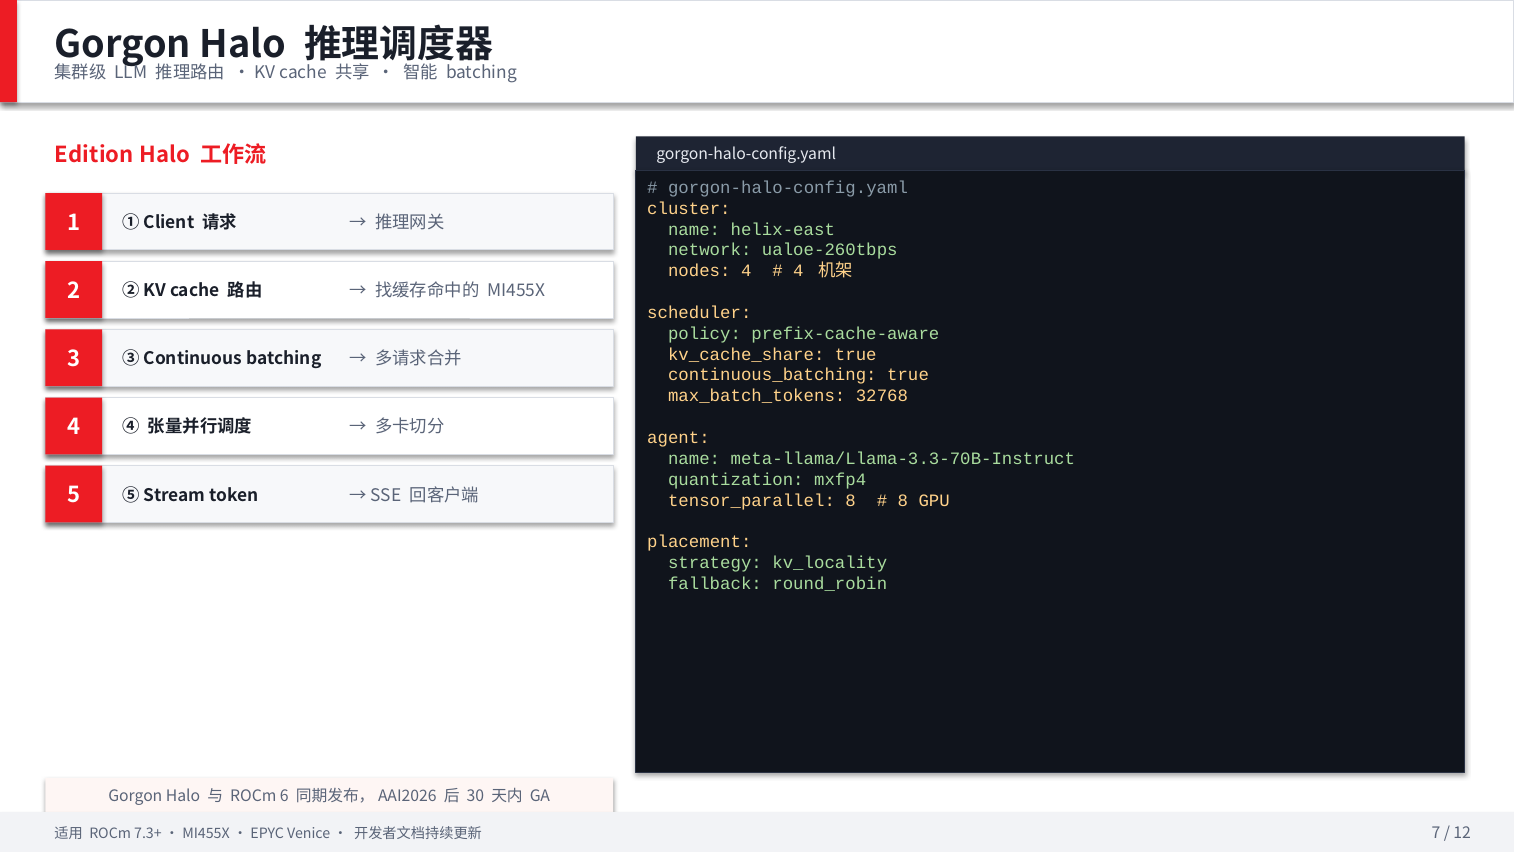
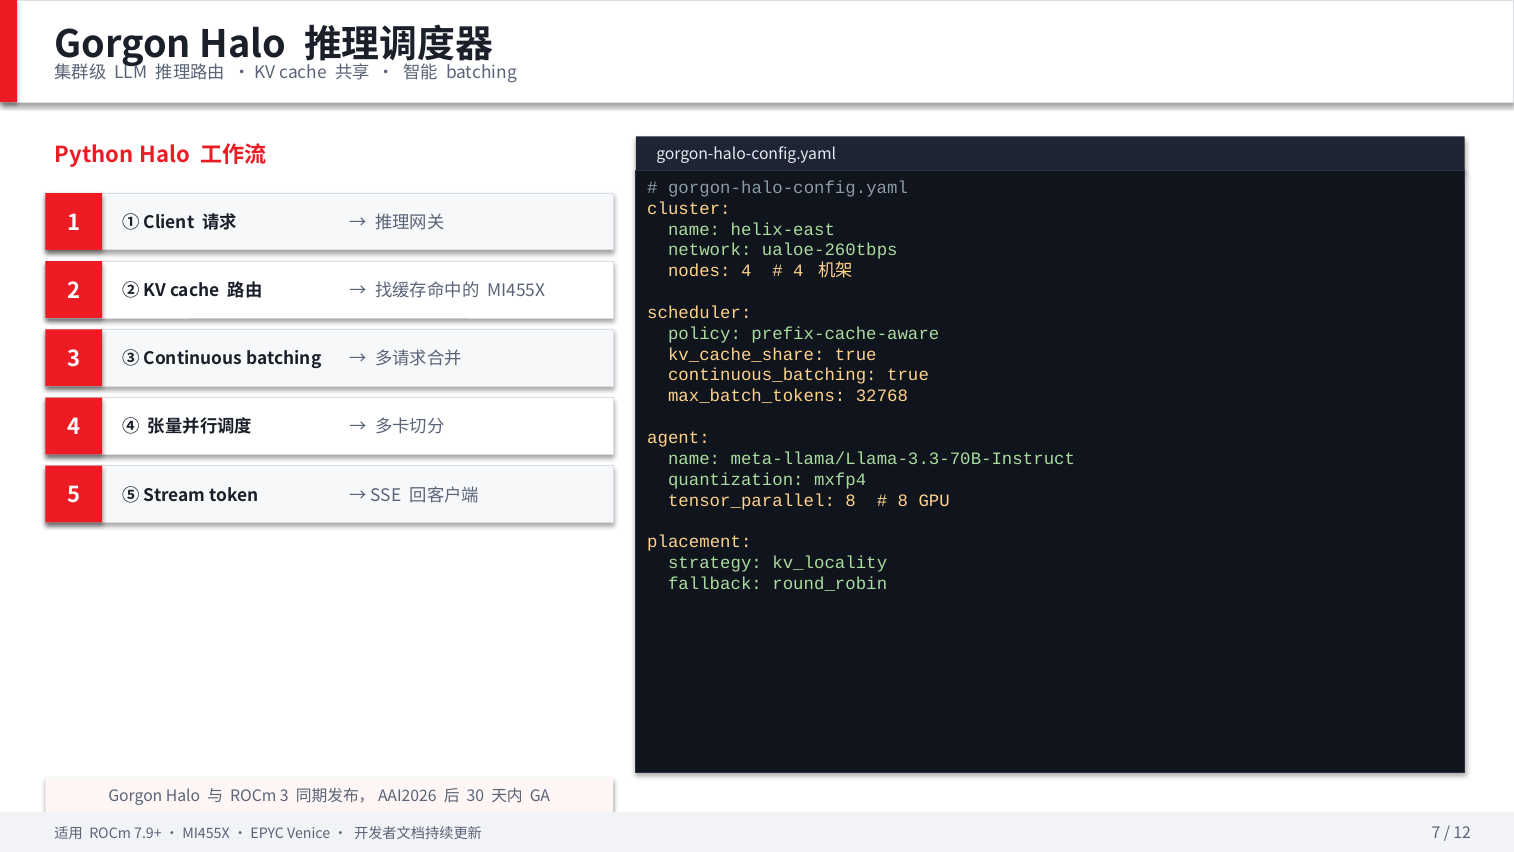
Edition: Edition -> Python
ROCm 6: 6 -> 3
7.3+: 7.3+ -> 7.9+
